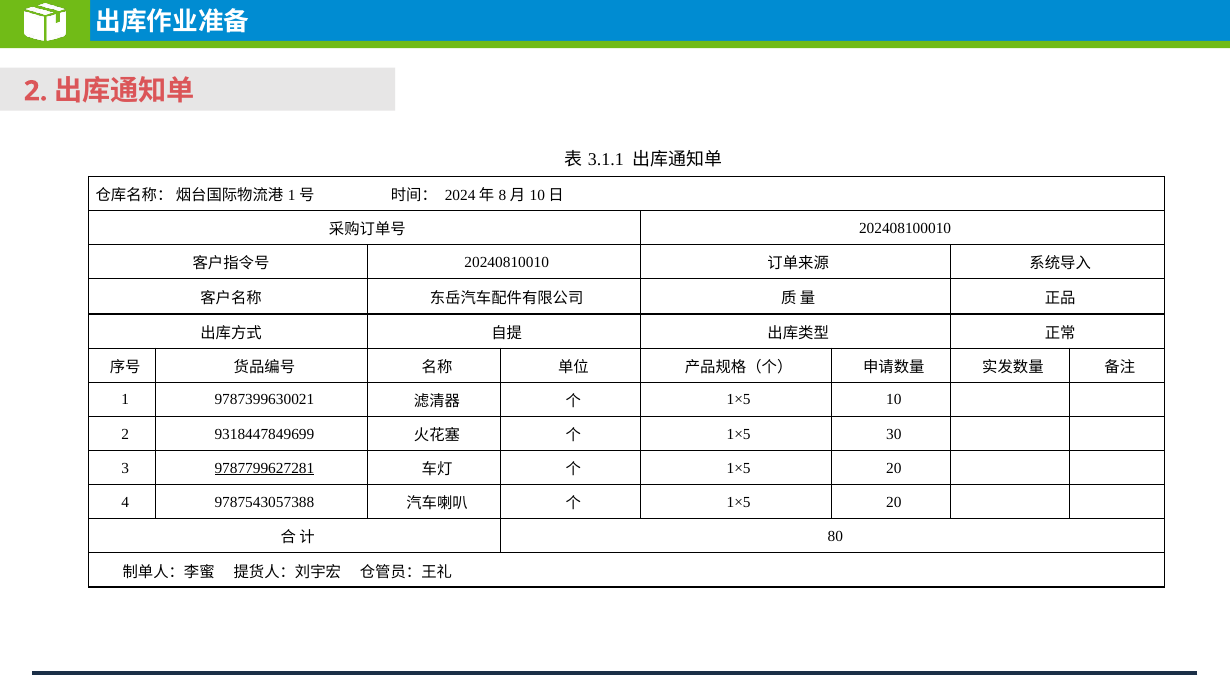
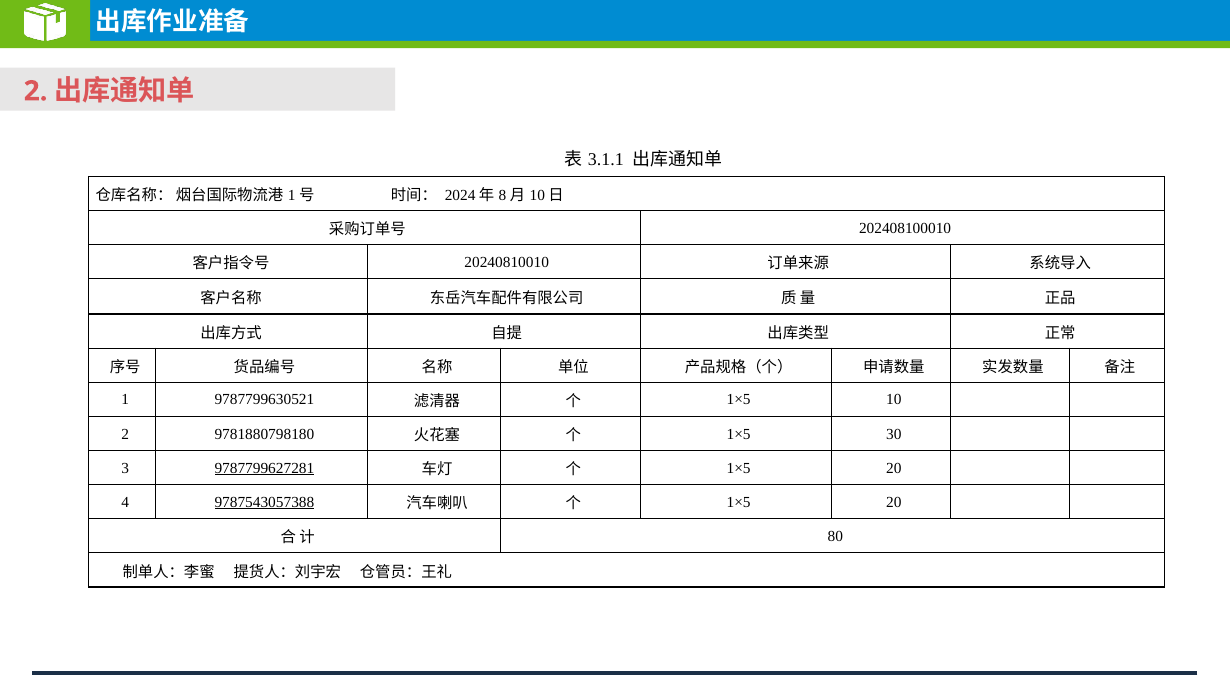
9787399630021: 9787399630021 -> 9787799630521
9318447849699: 9318447849699 -> 9781880798180
9787543057388 underline: none -> present
